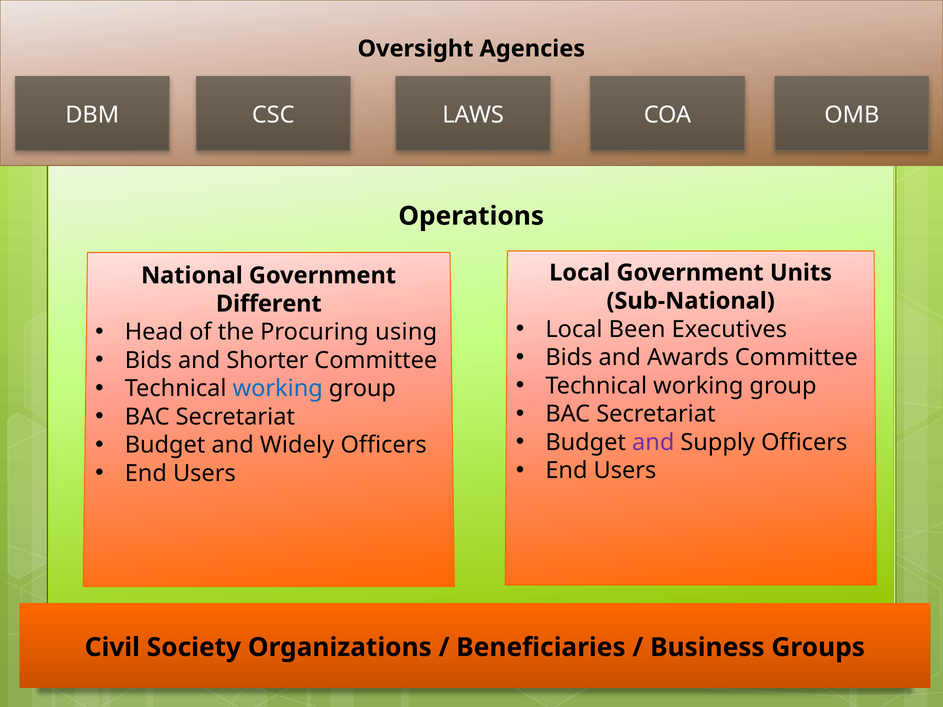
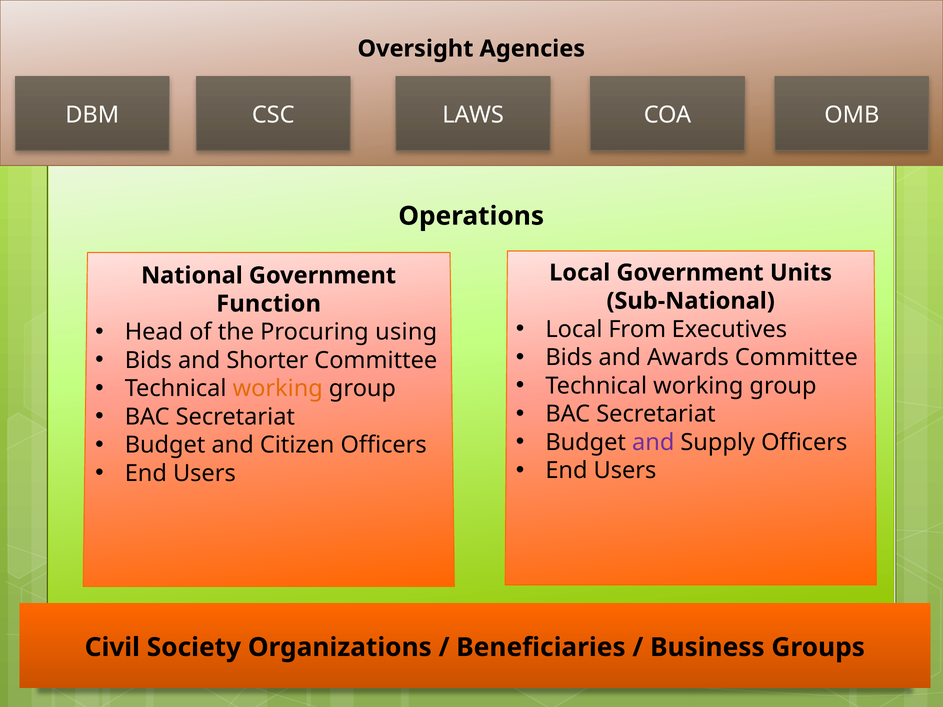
Different: Different -> Function
Been: Been -> From
working at (278, 389) colour: blue -> orange
Widely: Widely -> Citizen
